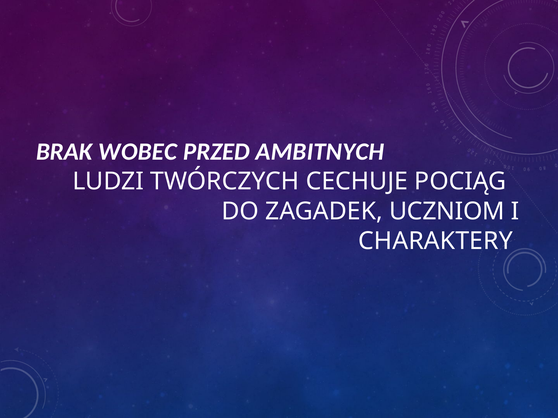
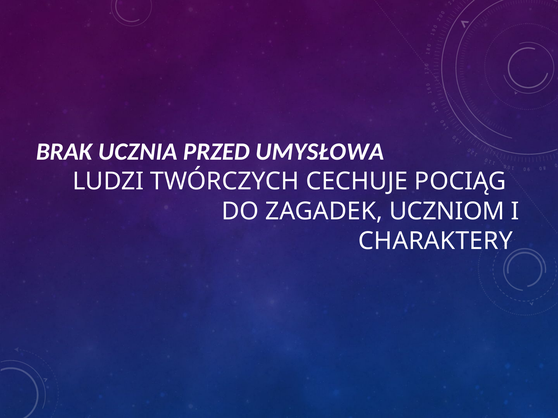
WOBEC: WOBEC -> UCZNIA
AMBITNYCH: AMBITNYCH -> UMYSŁOWA
